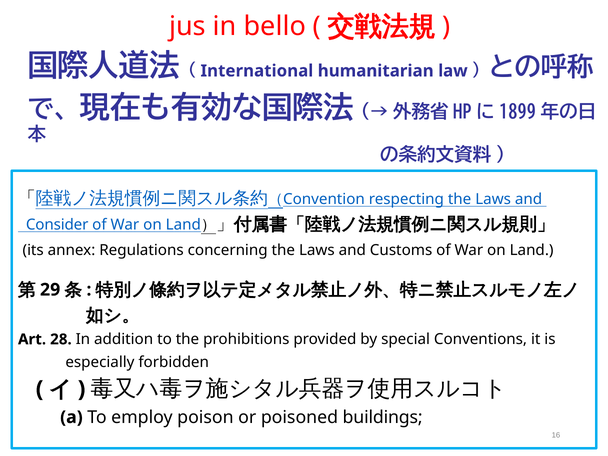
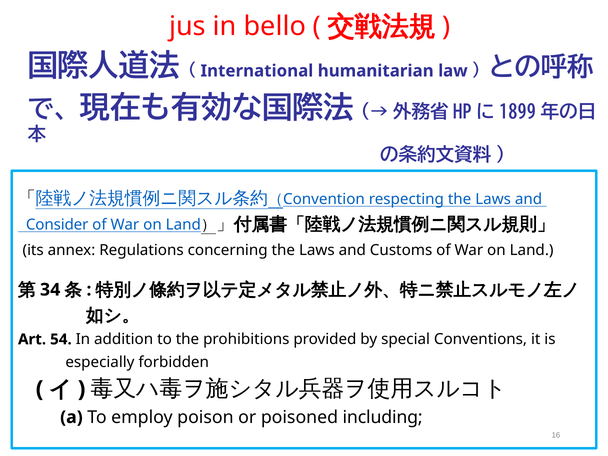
29: 29 -> 34
28: 28 -> 54
buildings: buildings -> including
